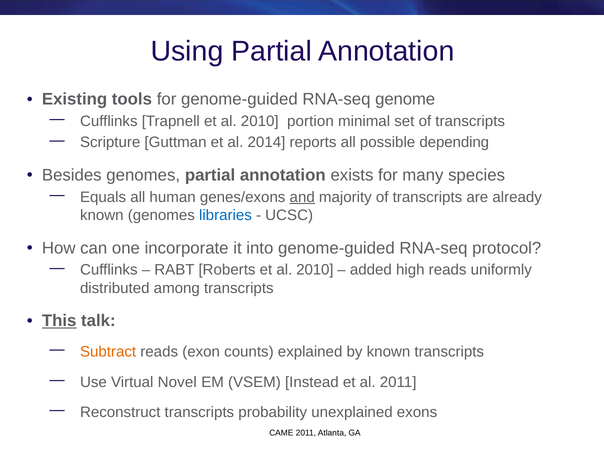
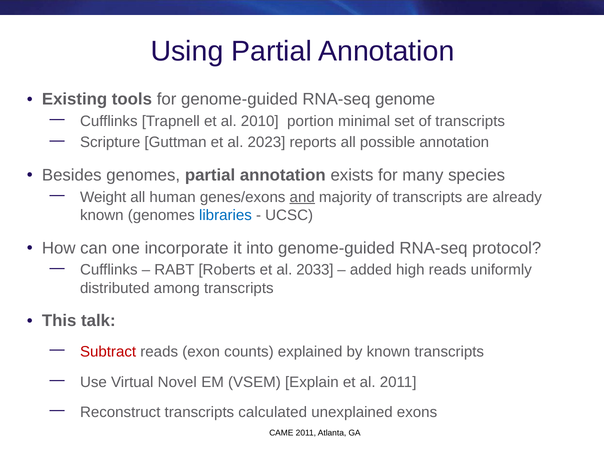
2014: 2014 -> 2023
possible depending: depending -> annotation
Equals: Equals -> Weight
Roberts et al 2010: 2010 -> 2033
This underline: present -> none
Subtract colour: orange -> red
Instead: Instead -> Explain
probability: probability -> calculated
